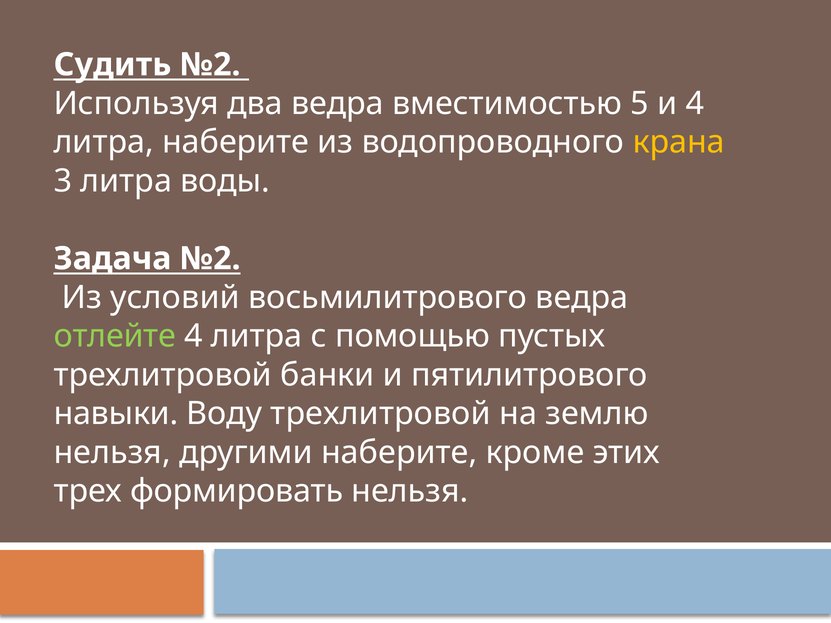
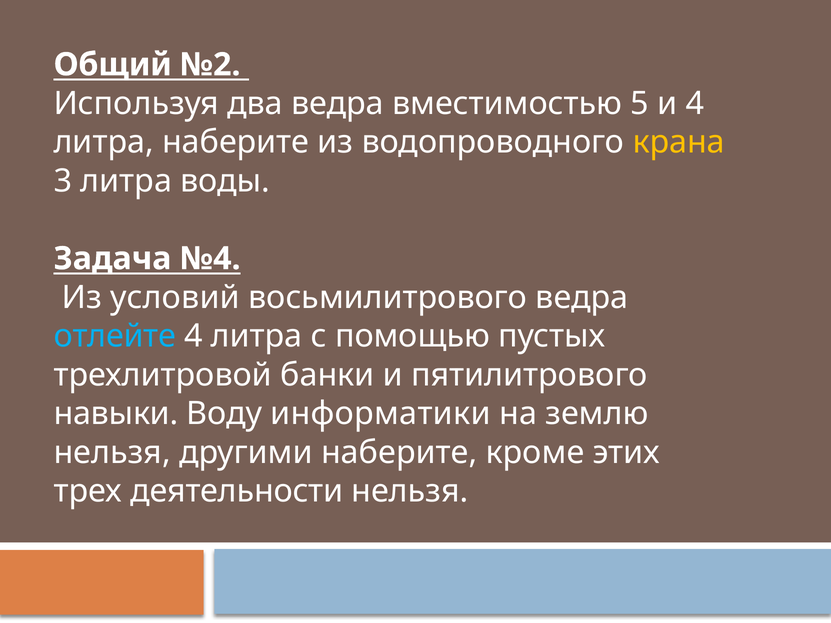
Судить: Судить -> Общий
Задача №2: №2 -> №4
отлейте colour: light green -> light blue
Воду трехлитровой: трехлитровой -> информатики
формировать: формировать -> деятельности
